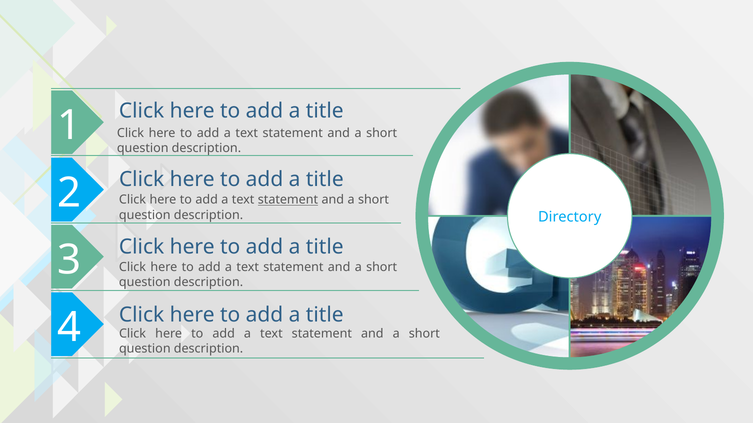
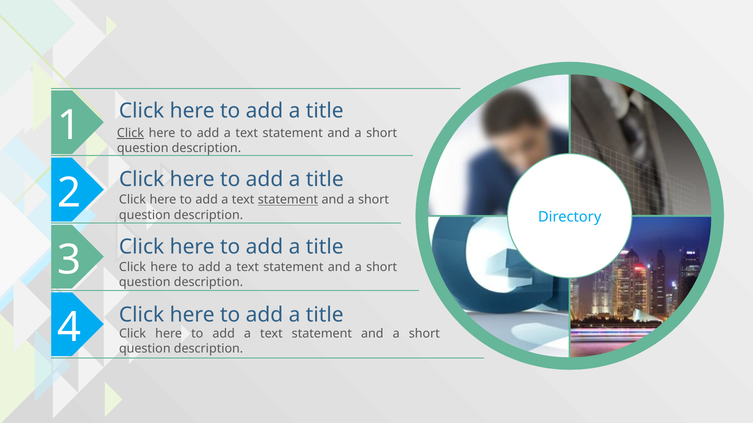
Click at (130, 133) underline: none -> present
